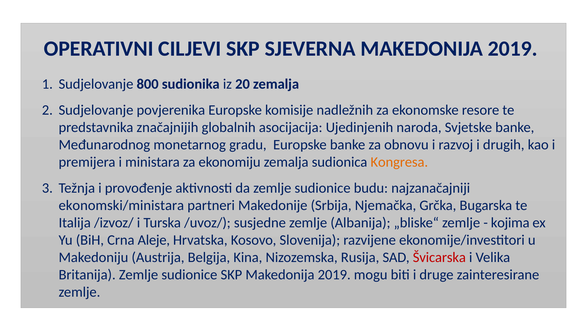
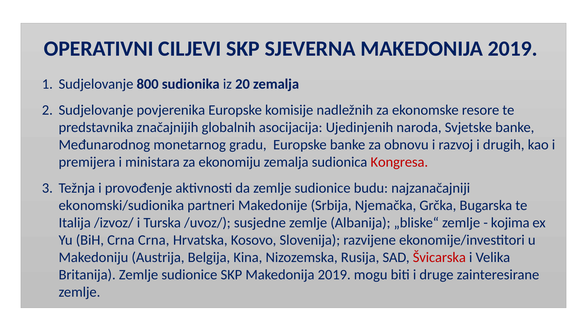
Kongresa colour: orange -> red
ekonomski/ministara: ekonomski/ministara -> ekonomski/sudionika
Crna Aleje: Aleje -> Crna
